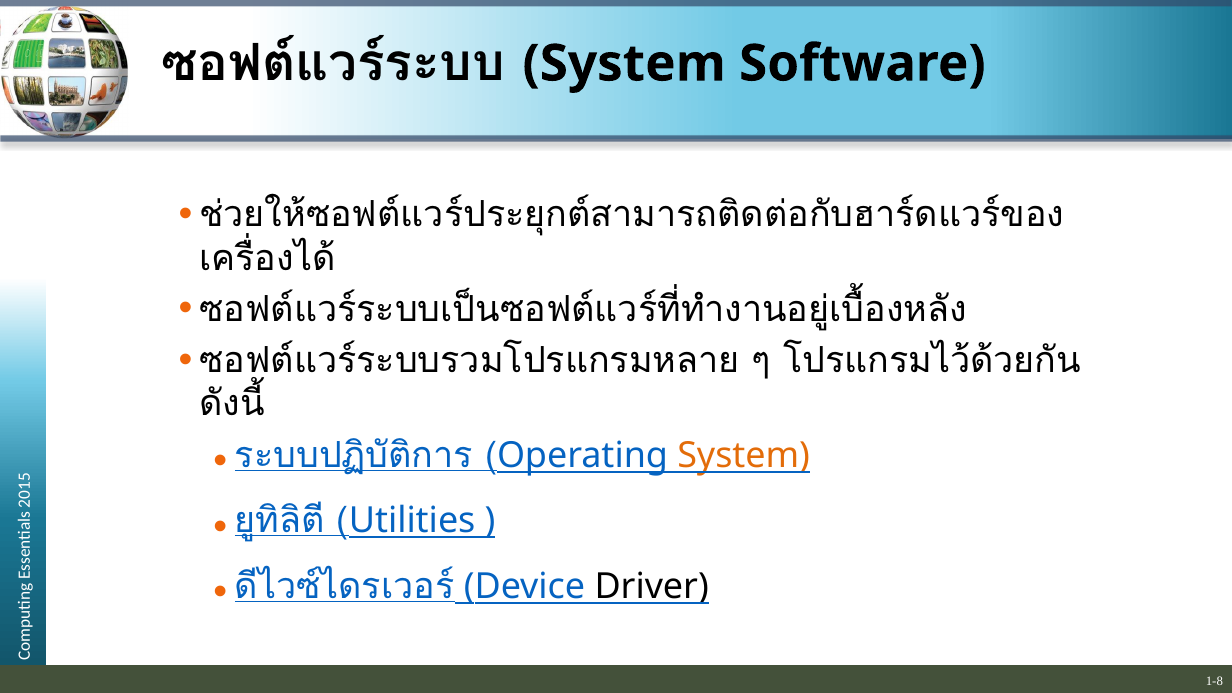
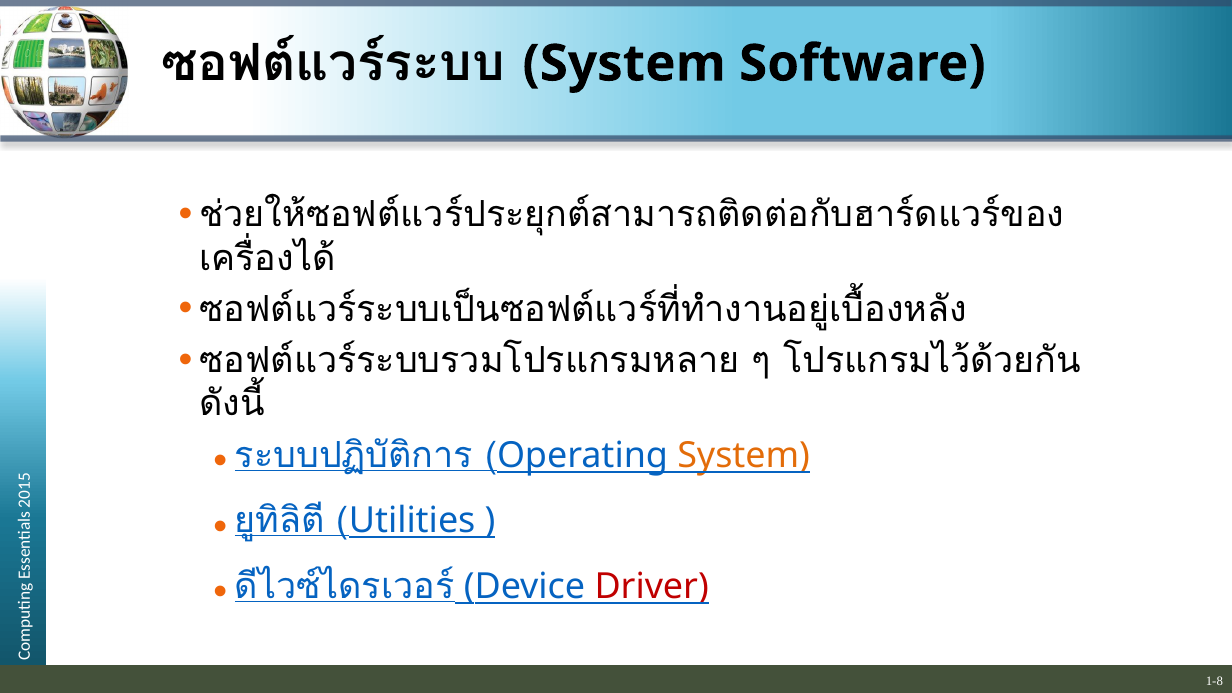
Driver colour: black -> red
